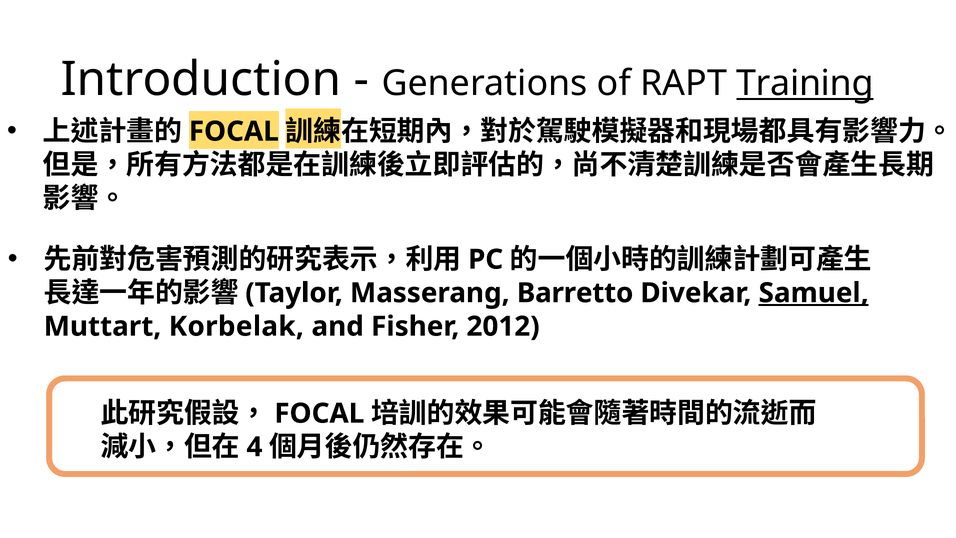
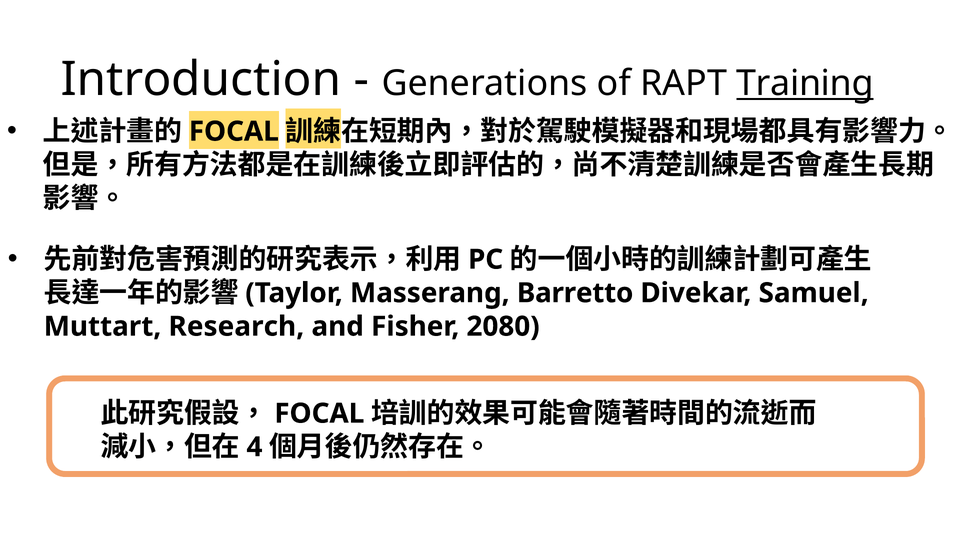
Samuel underline: present -> none
Korbelak: Korbelak -> Research
2012: 2012 -> 2080
